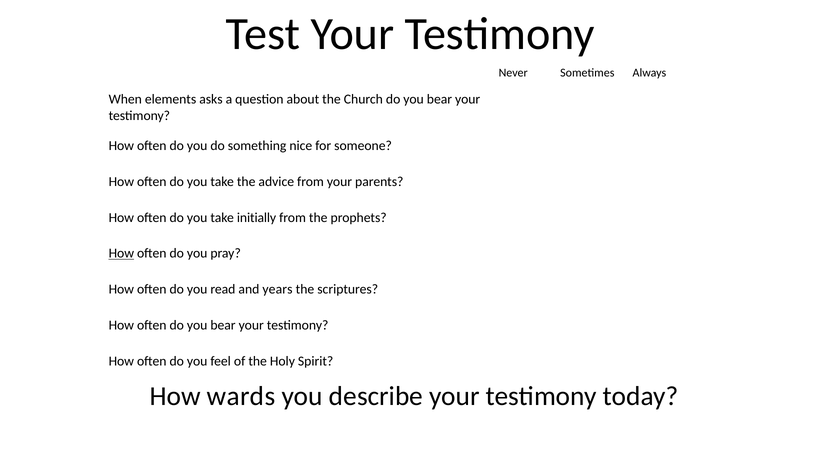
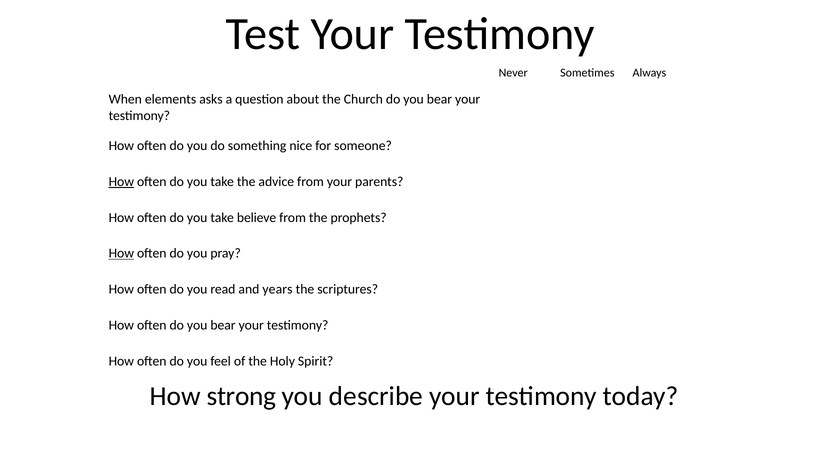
How at (121, 182) underline: none -> present
initially: initially -> believe
wards: wards -> strong
